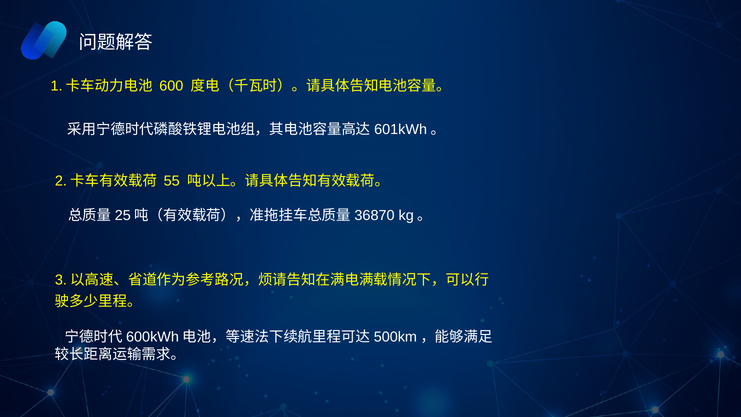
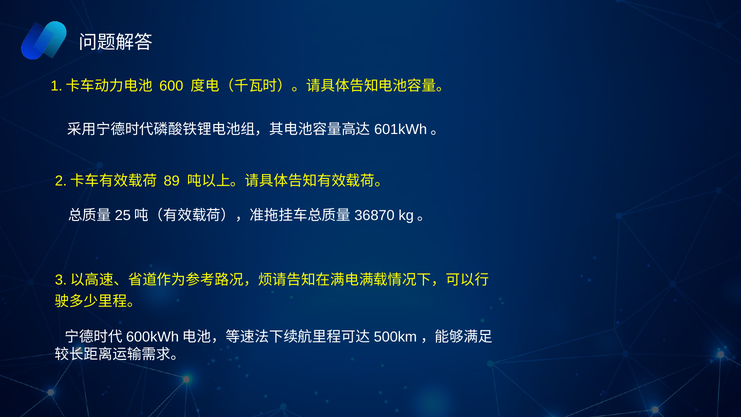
55: 55 -> 89
